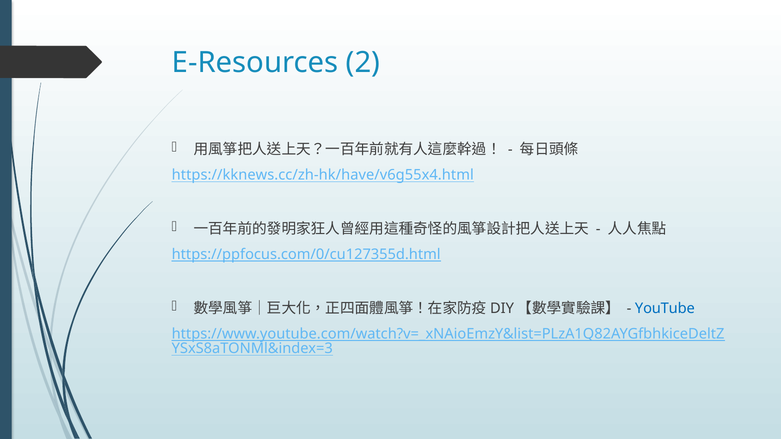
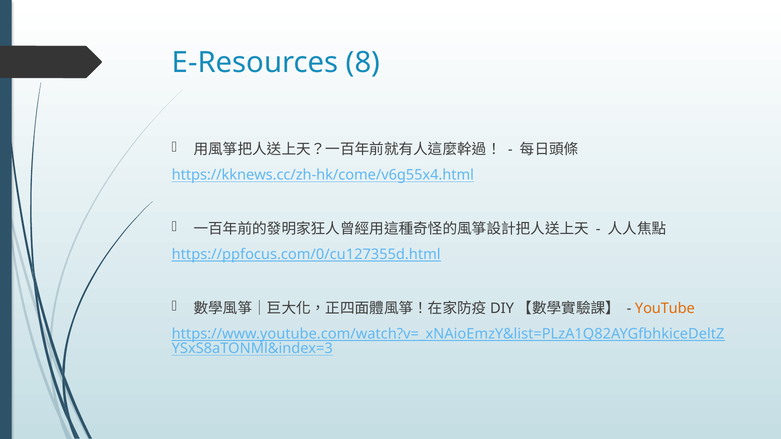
2: 2 -> 8
https://kknews.cc/zh-hk/have/v6g55x4.html: https://kknews.cc/zh-hk/have/v6g55x4.html -> https://kknews.cc/zh-hk/come/v6g55x4.html
YouTube colour: blue -> orange
